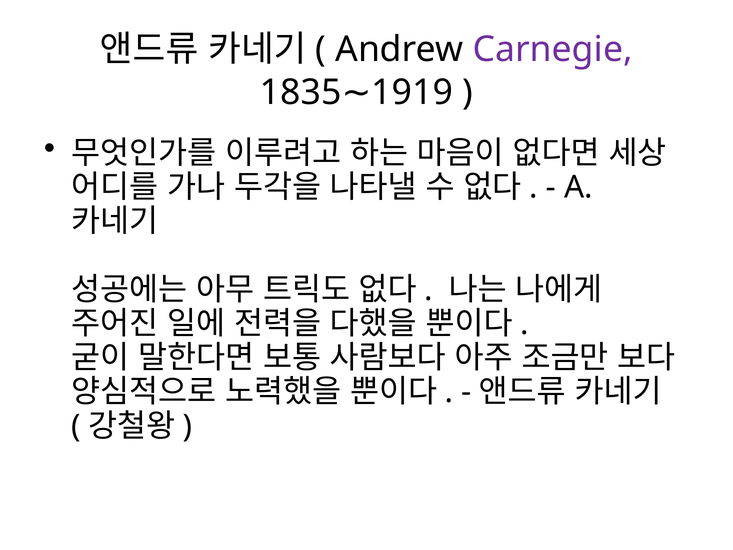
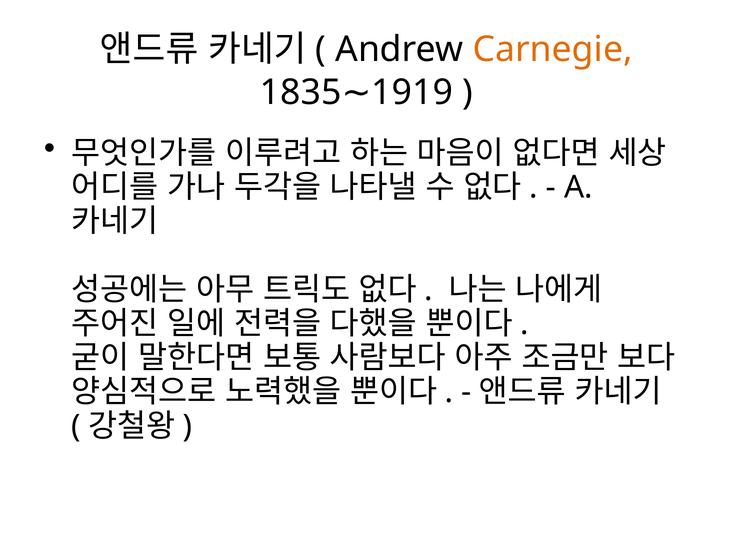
Carnegie colour: purple -> orange
